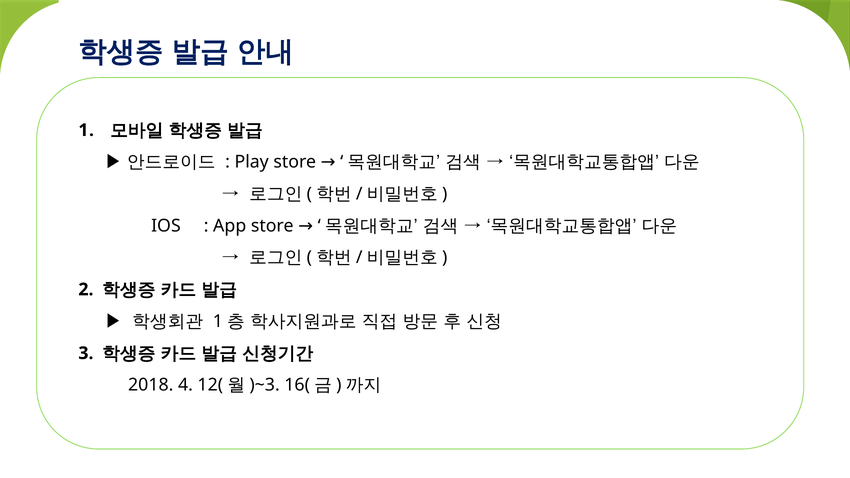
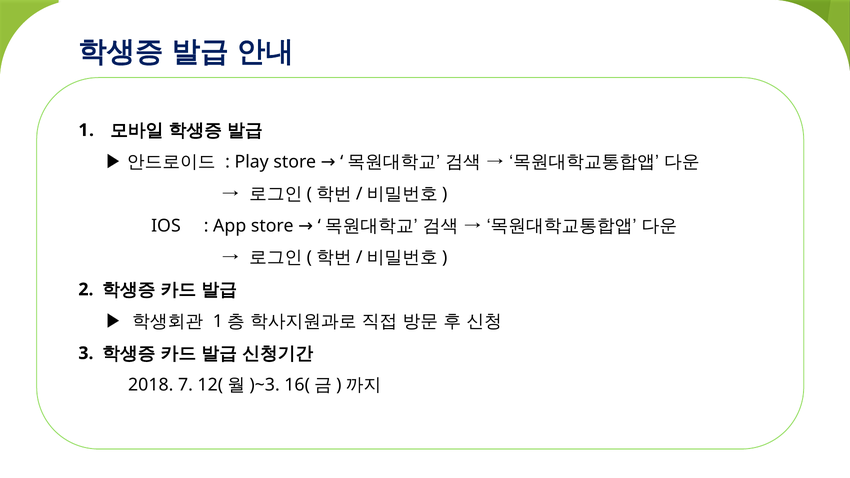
4: 4 -> 7
